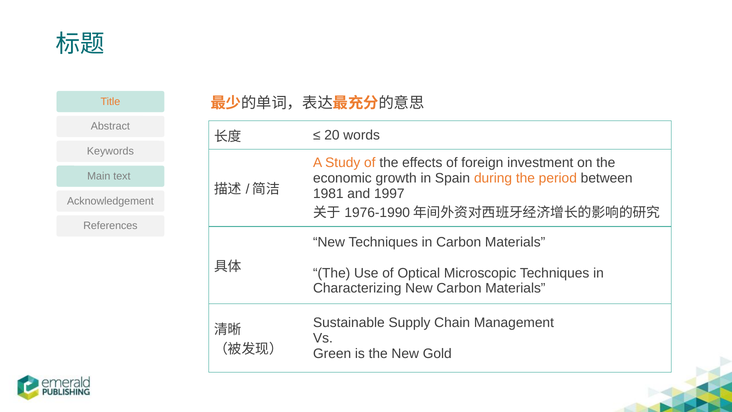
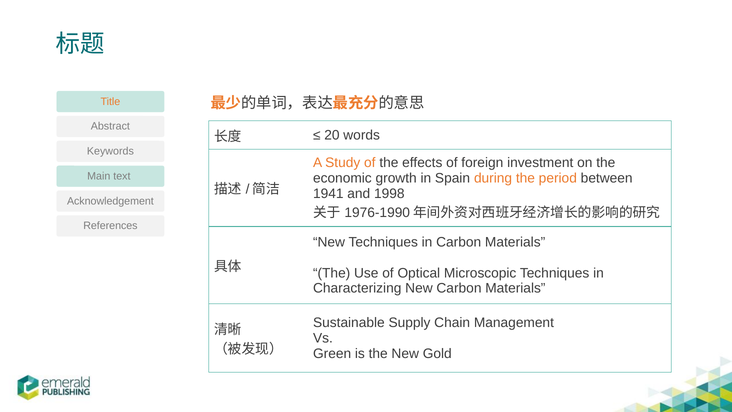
1981: 1981 -> 1941
1997: 1997 -> 1998
